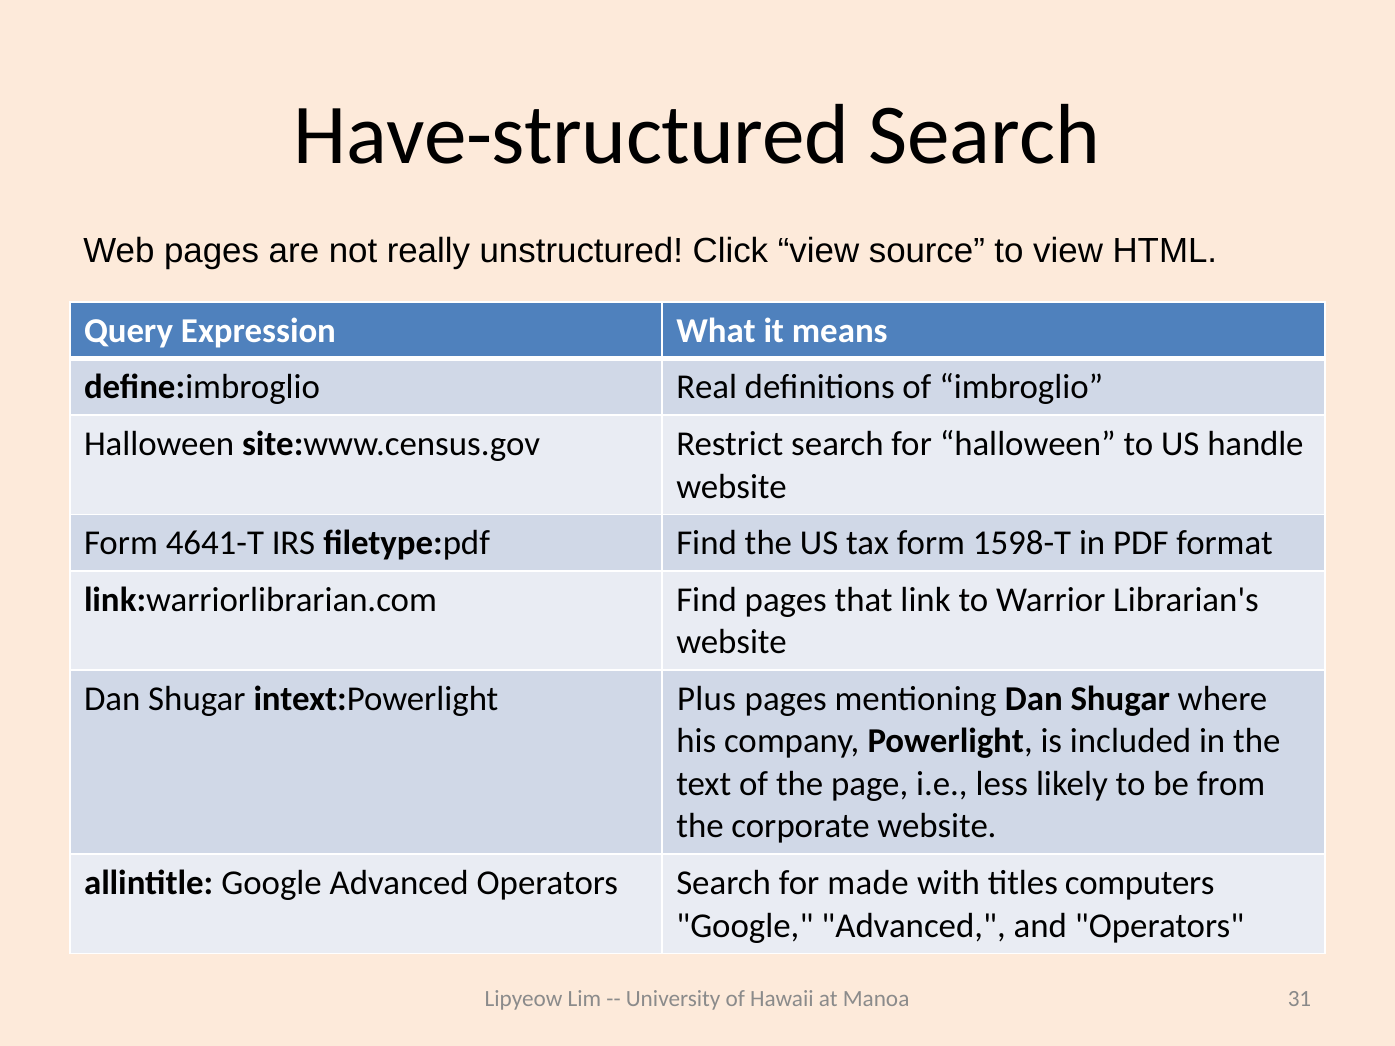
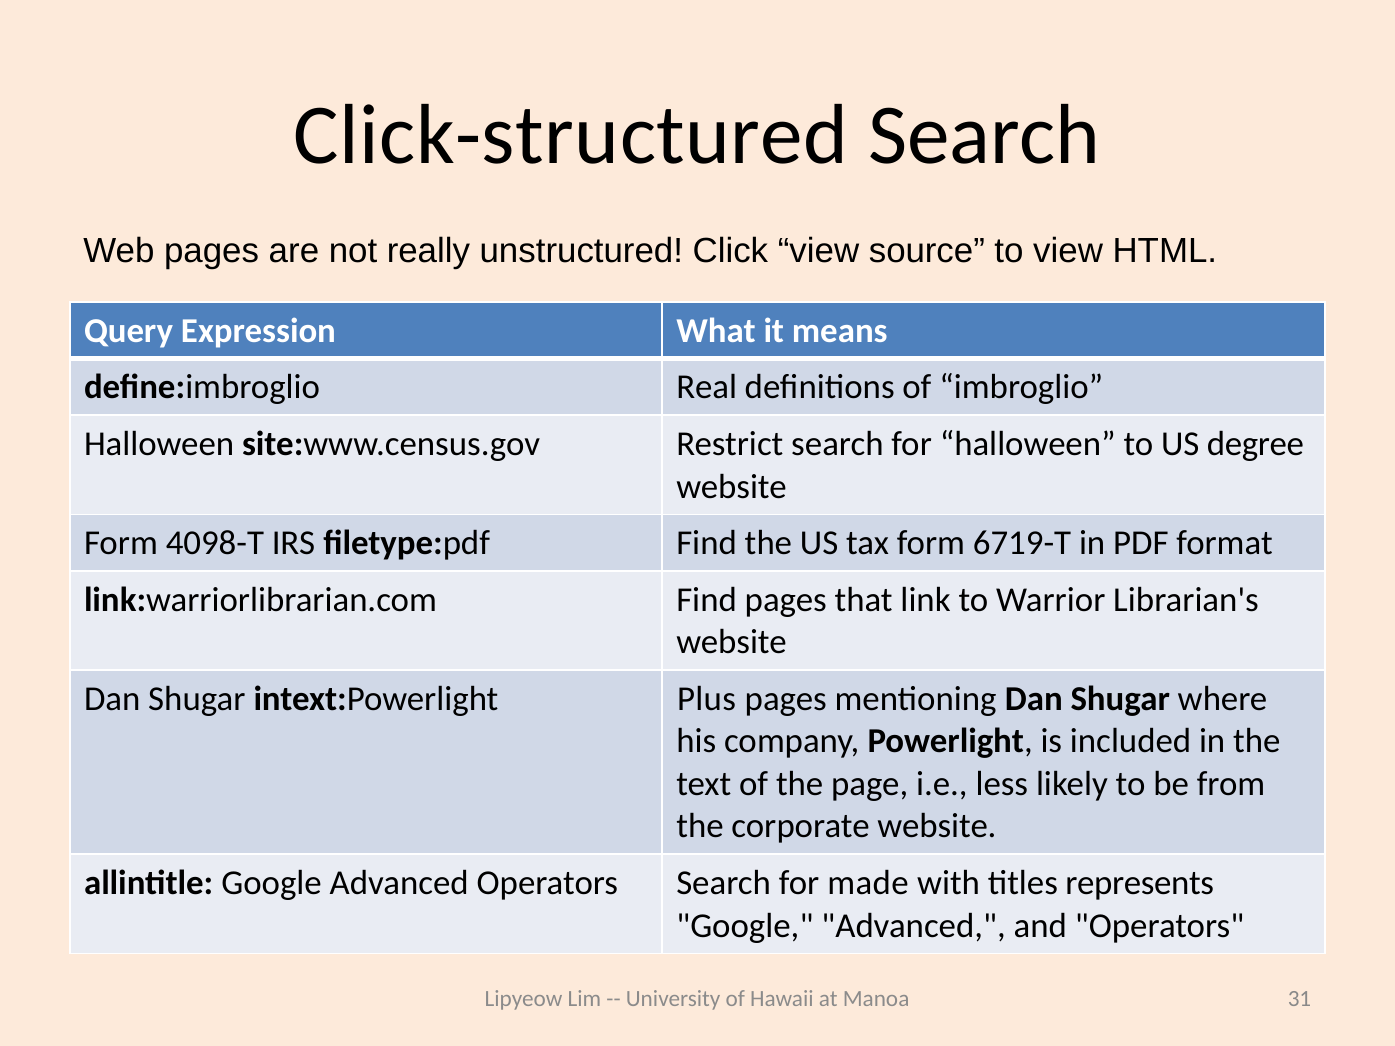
Have-structured: Have-structured -> Click-structured
handle: handle -> degree
4641-T: 4641-T -> 4098-T
1598-T: 1598-T -> 6719-T
computers: computers -> represents
